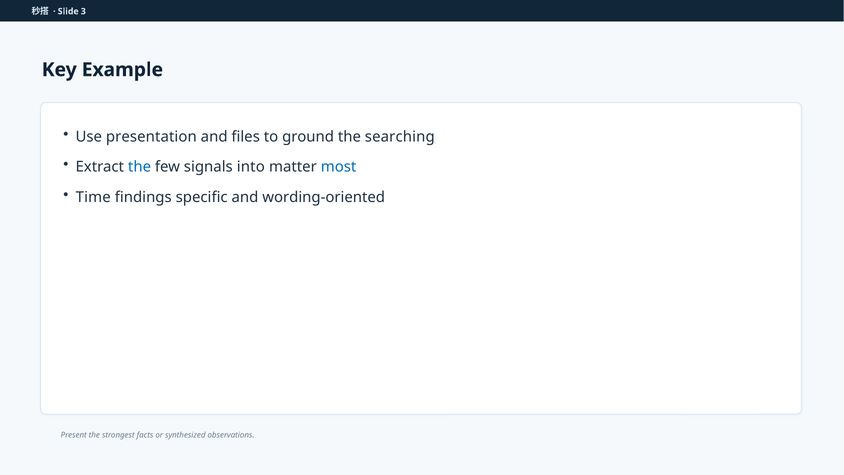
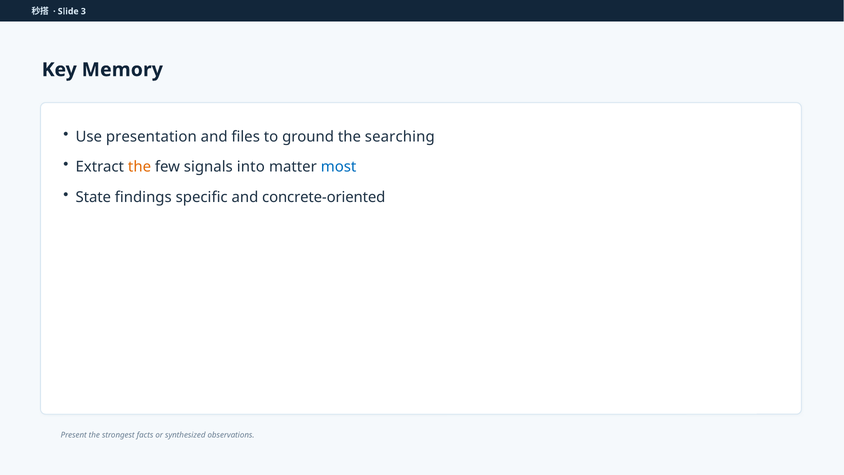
Example: Example -> Memory
the at (140, 167) colour: blue -> orange
Time: Time -> State
wording-oriented: wording-oriented -> concrete-oriented
